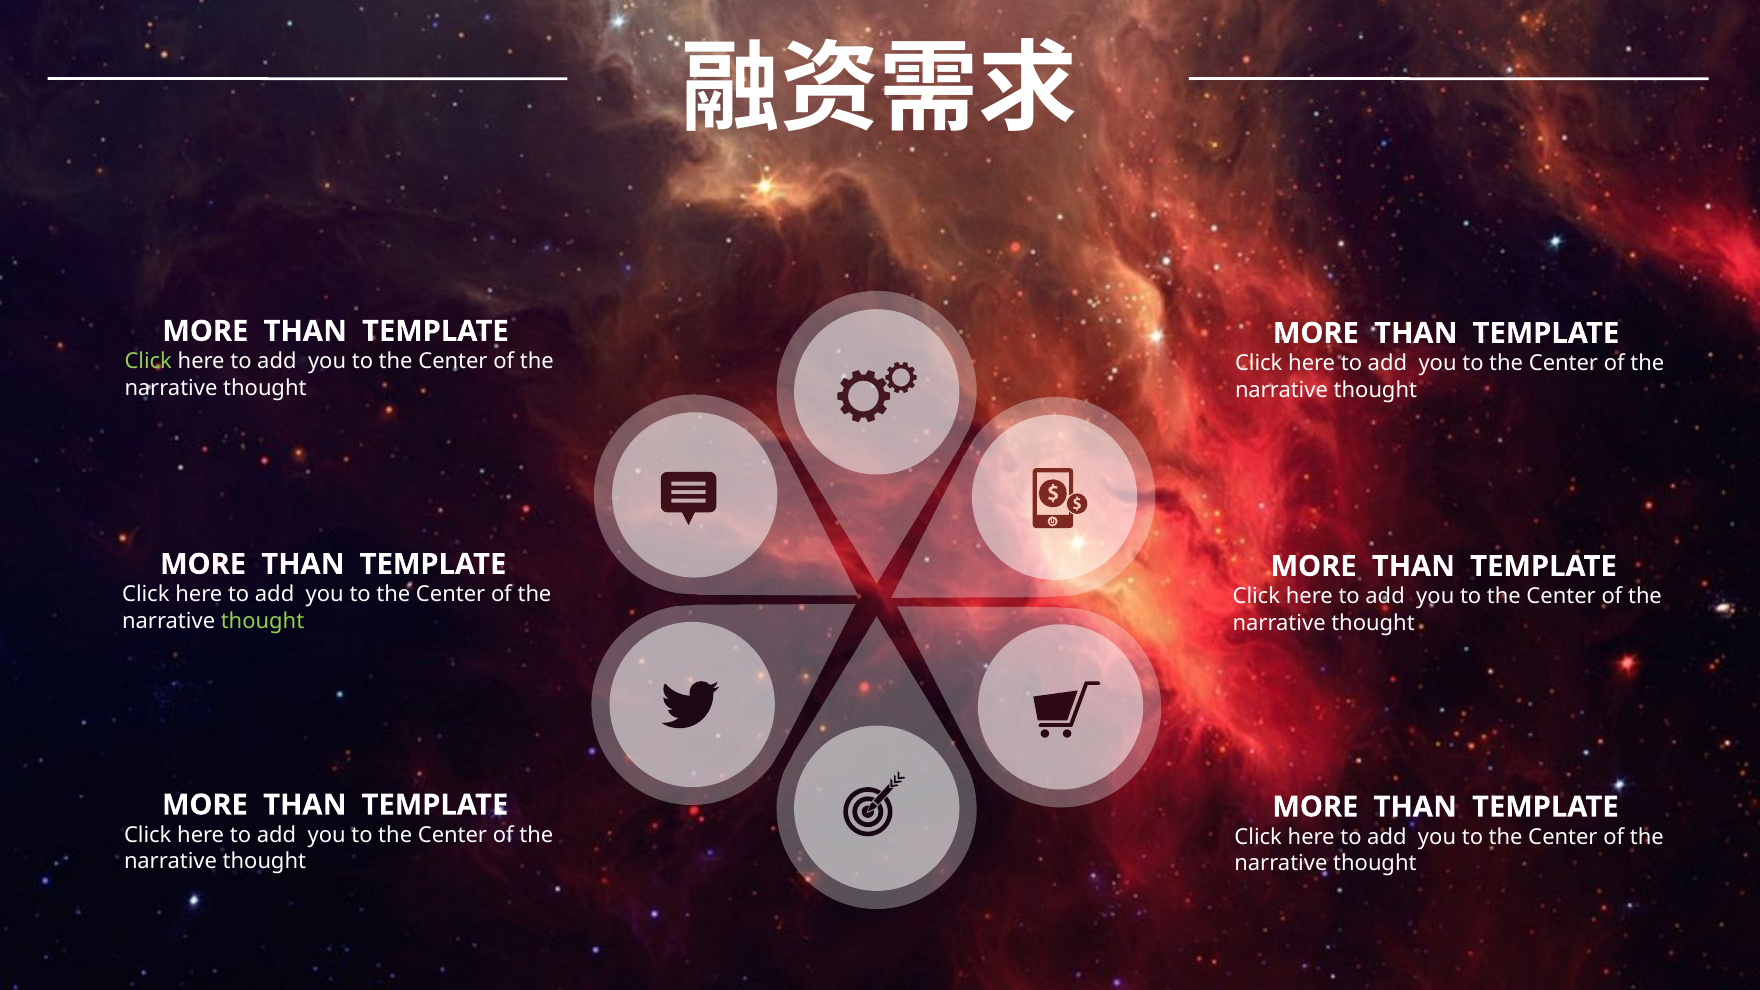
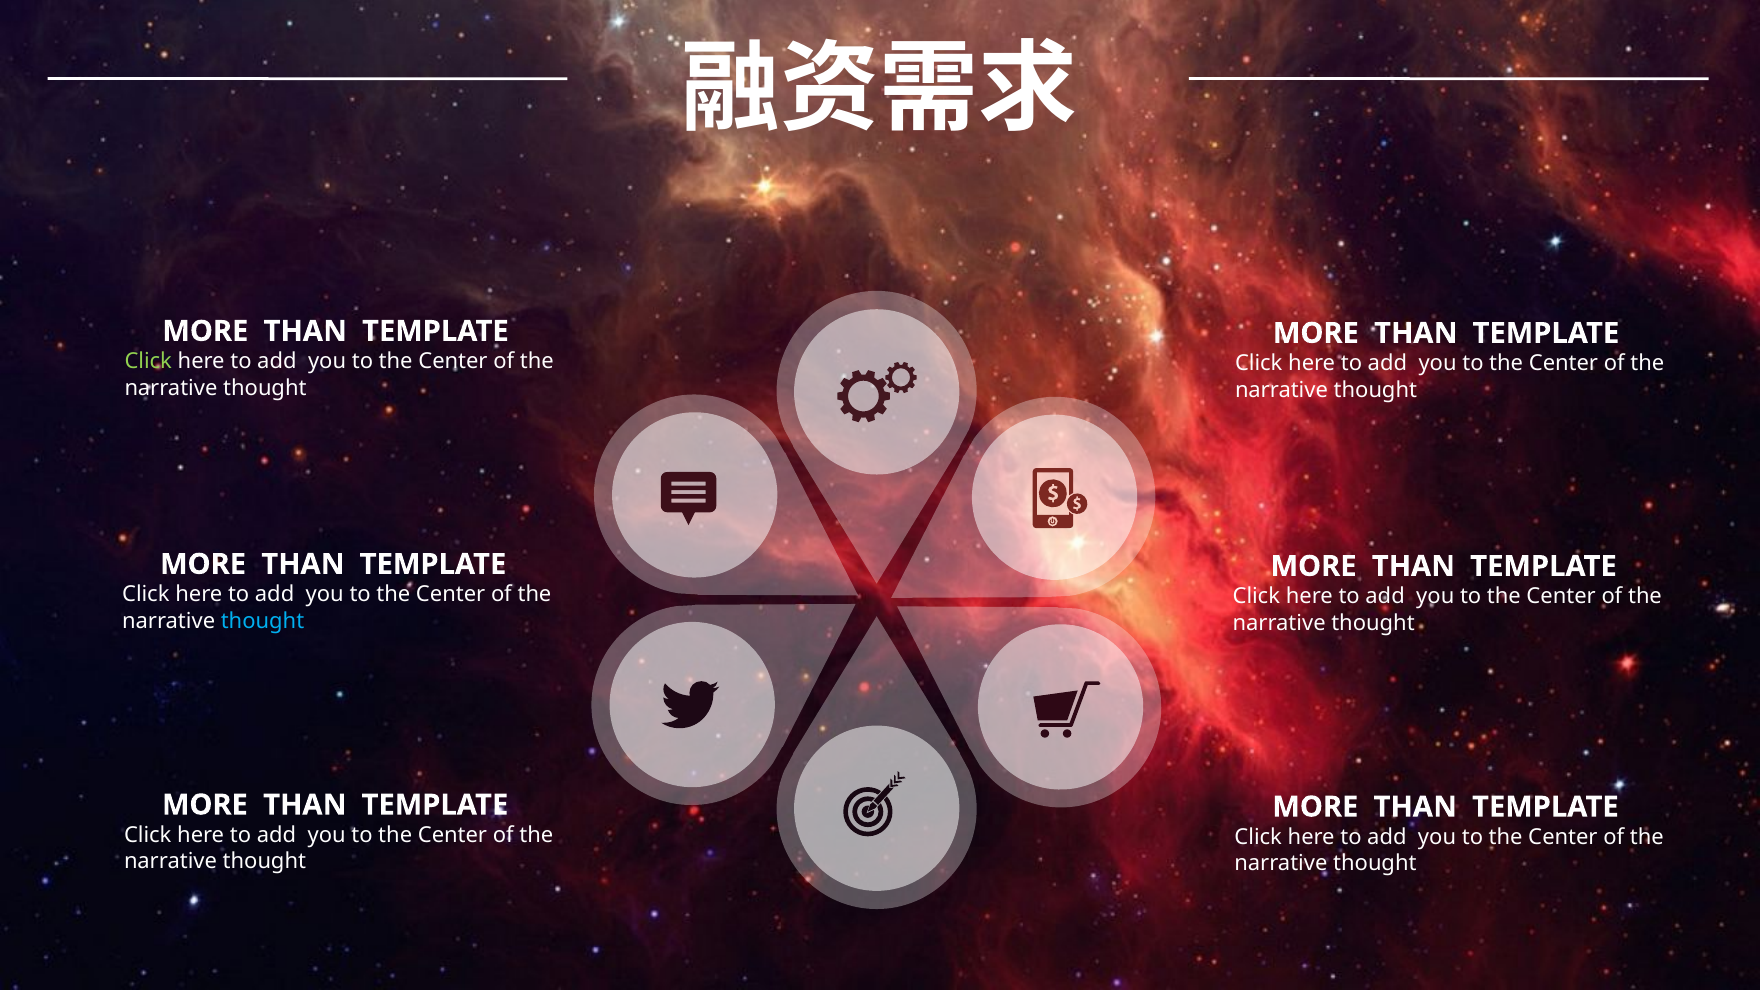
thought at (263, 621) colour: light green -> light blue
